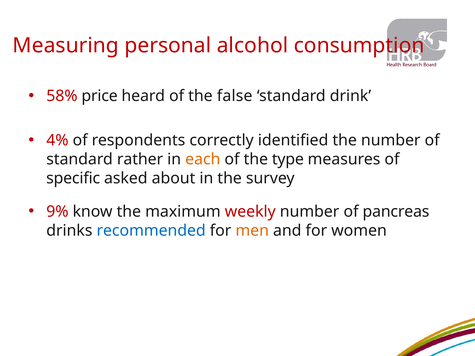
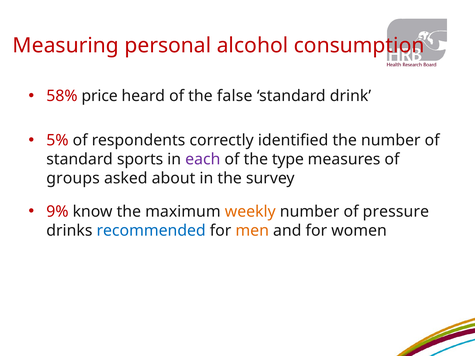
4%: 4% -> 5%
rather: rather -> sports
each colour: orange -> purple
specific: specific -> groups
weekly colour: red -> orange
pancreas: pancreas -> pressure
